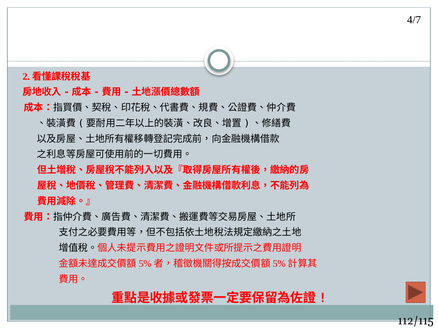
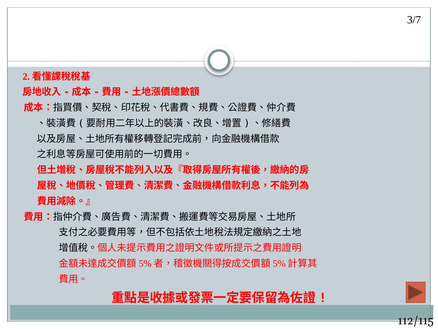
4/7: 4/7 -> 3/7
